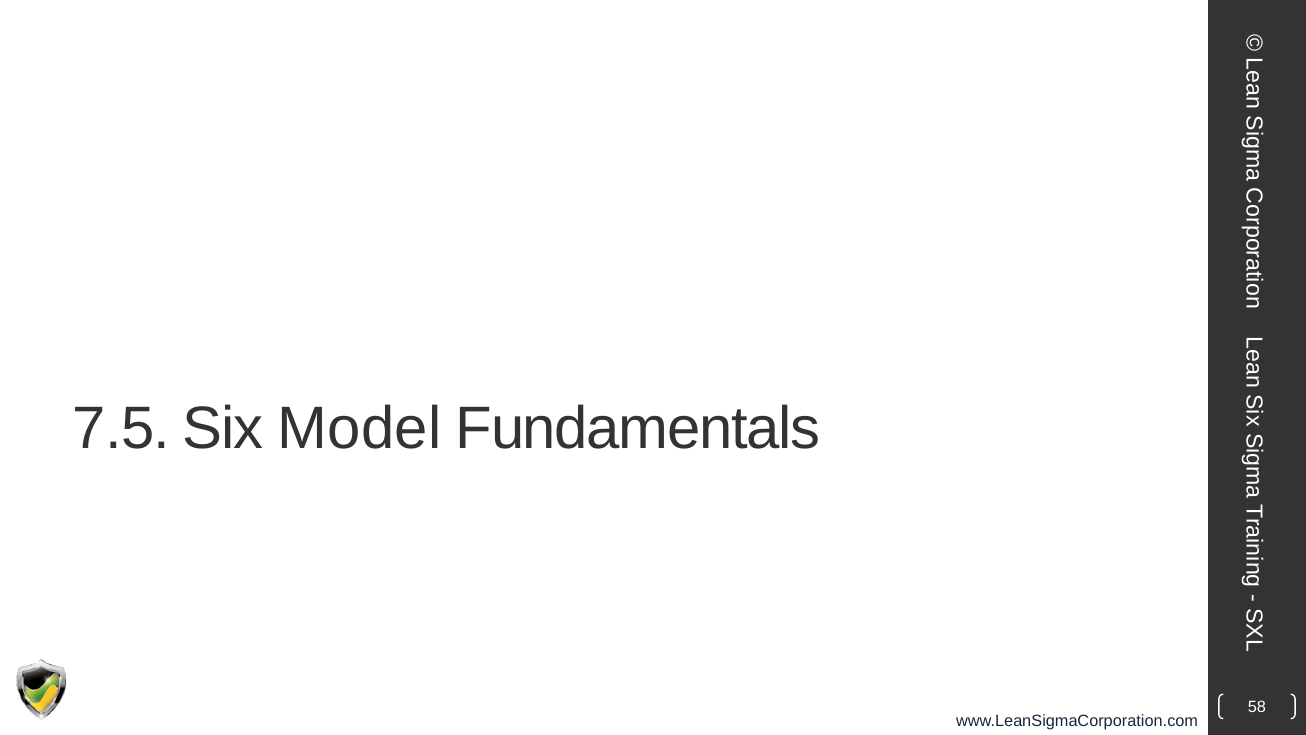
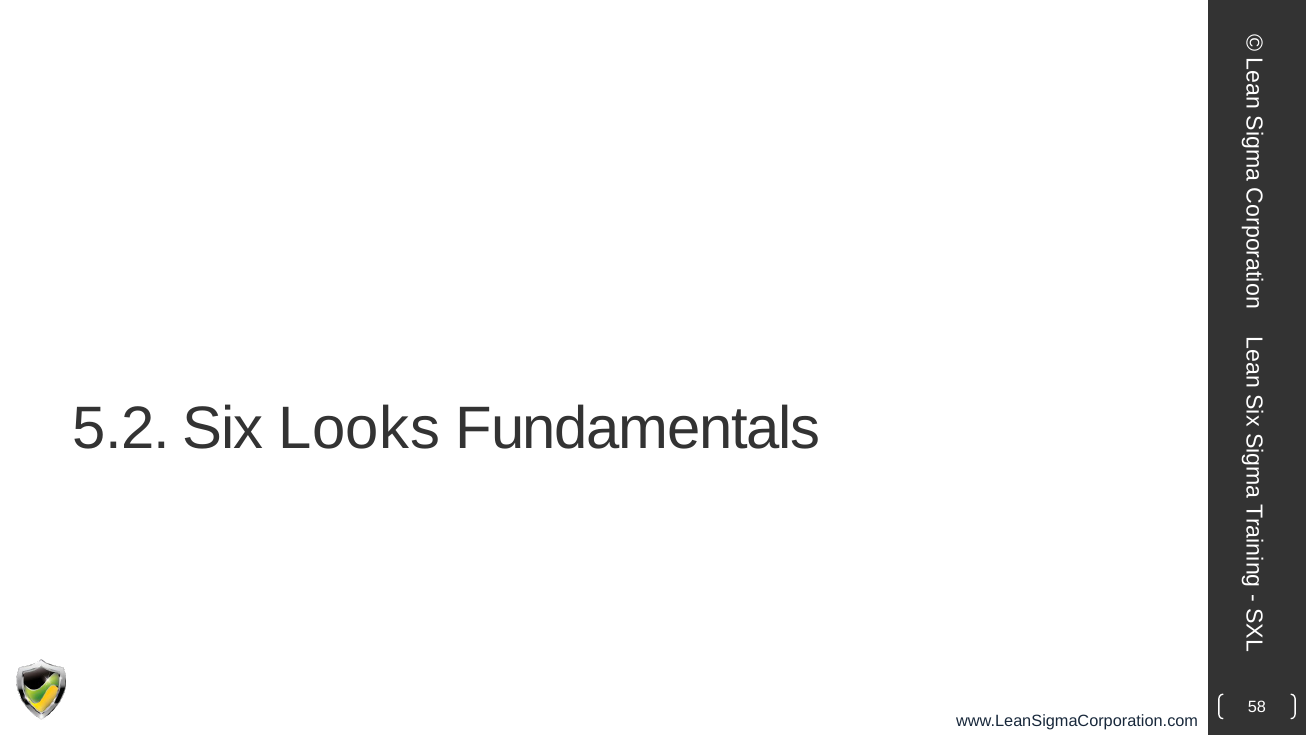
7.5: 7.5 -> 5.2
Model: Model -> Looks
